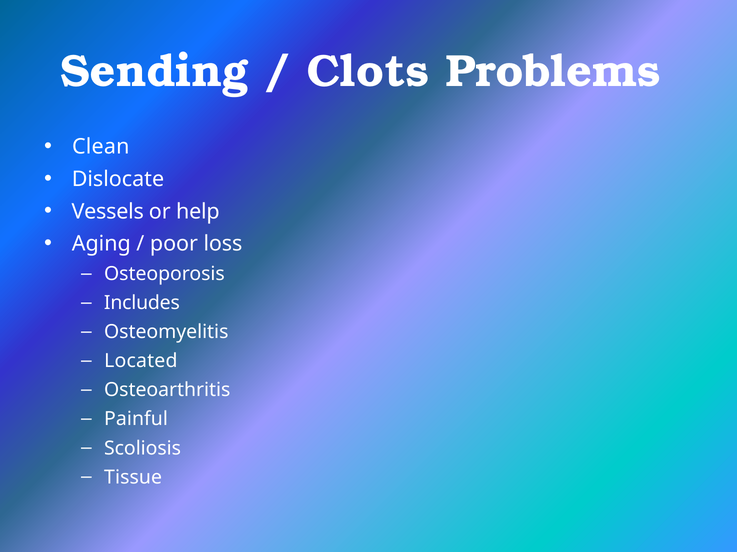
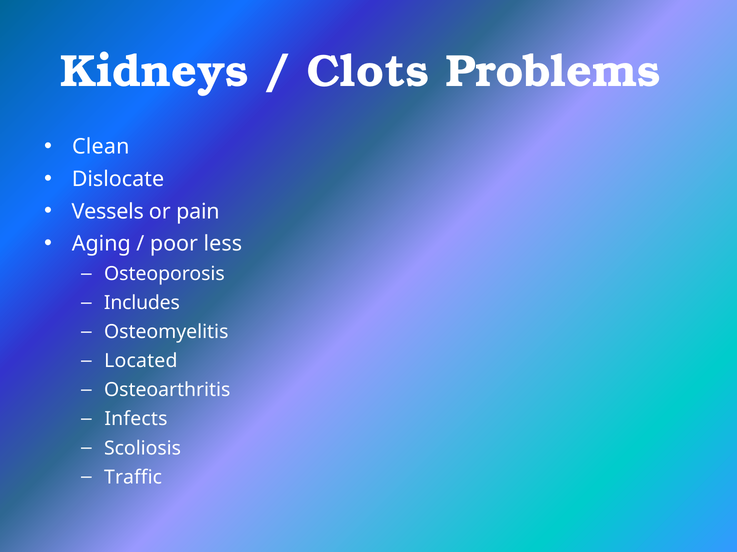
Sending: Sending -> Kidneys
help: help -> pain
loss: loss -> less
Painful: Painful -> Infects
Tissue: Tissue -> Traffic
